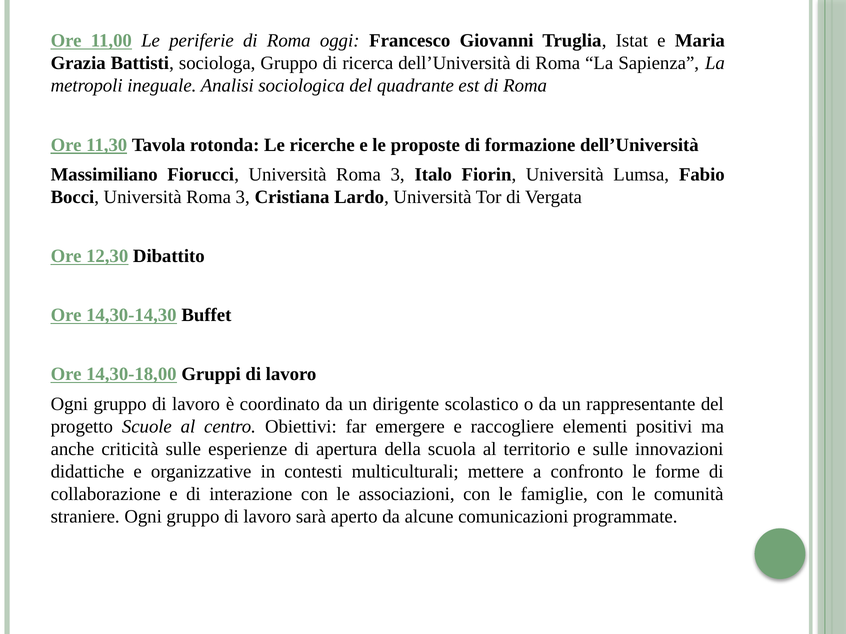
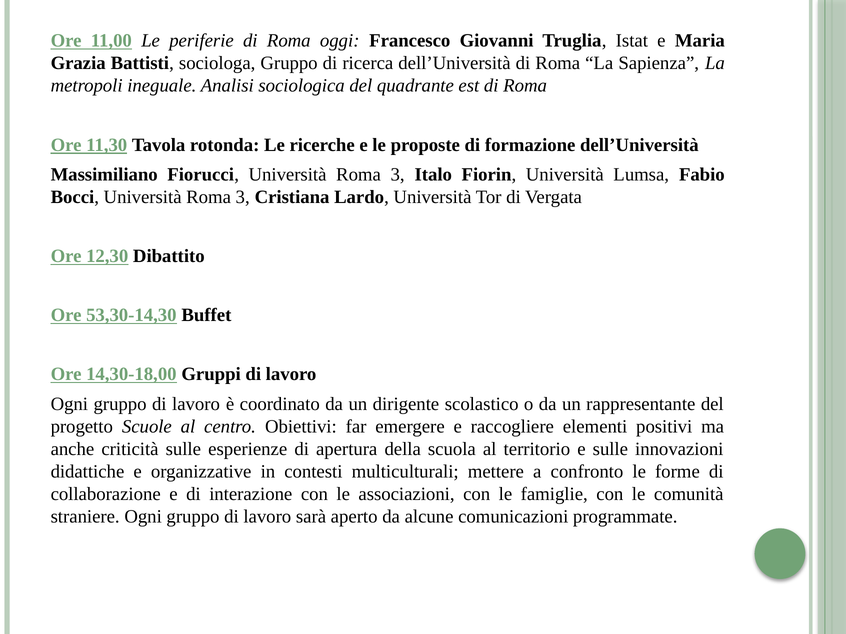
14,30-14,30: 14,30-14,30 -> 53,30-14,30
